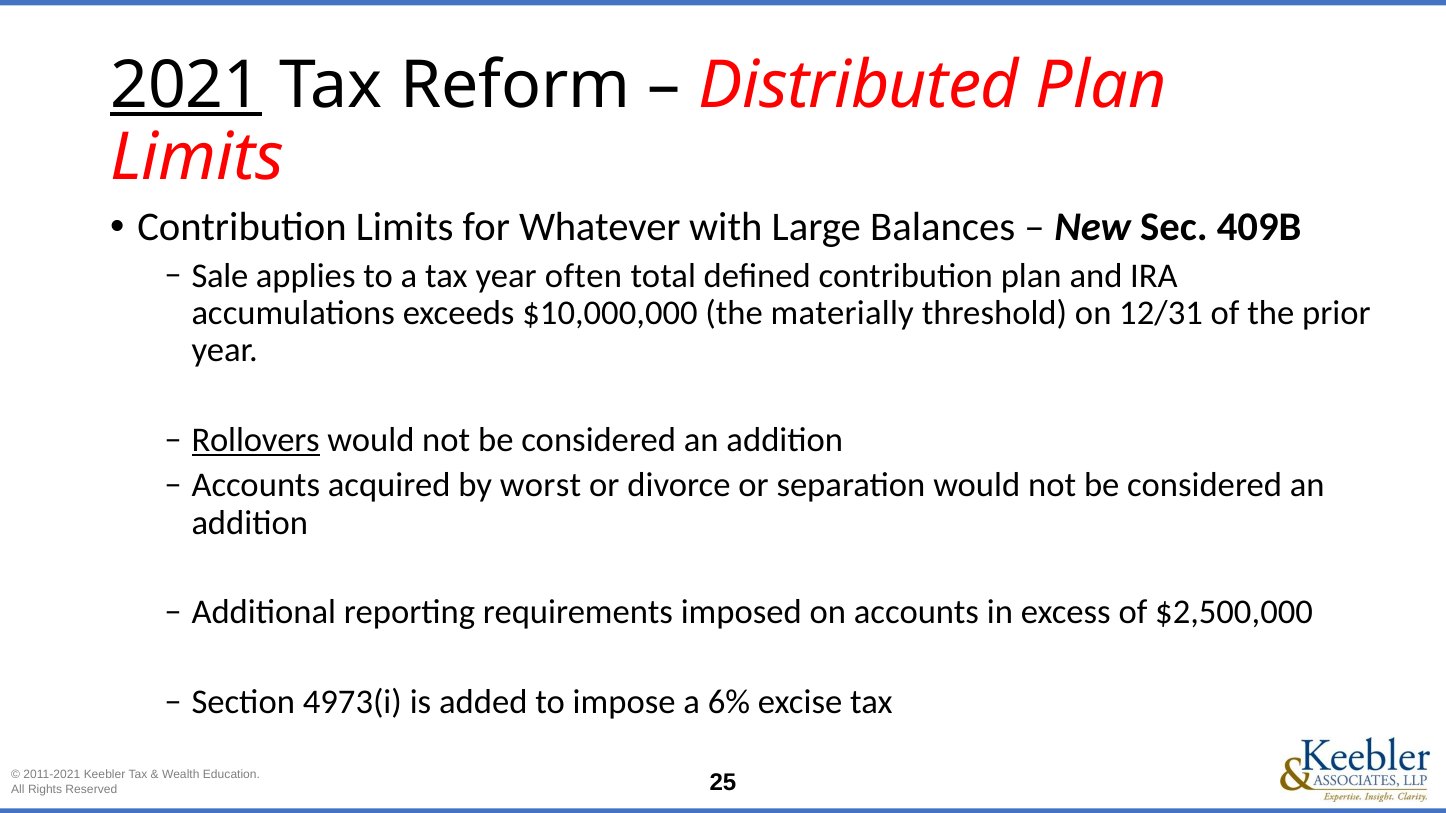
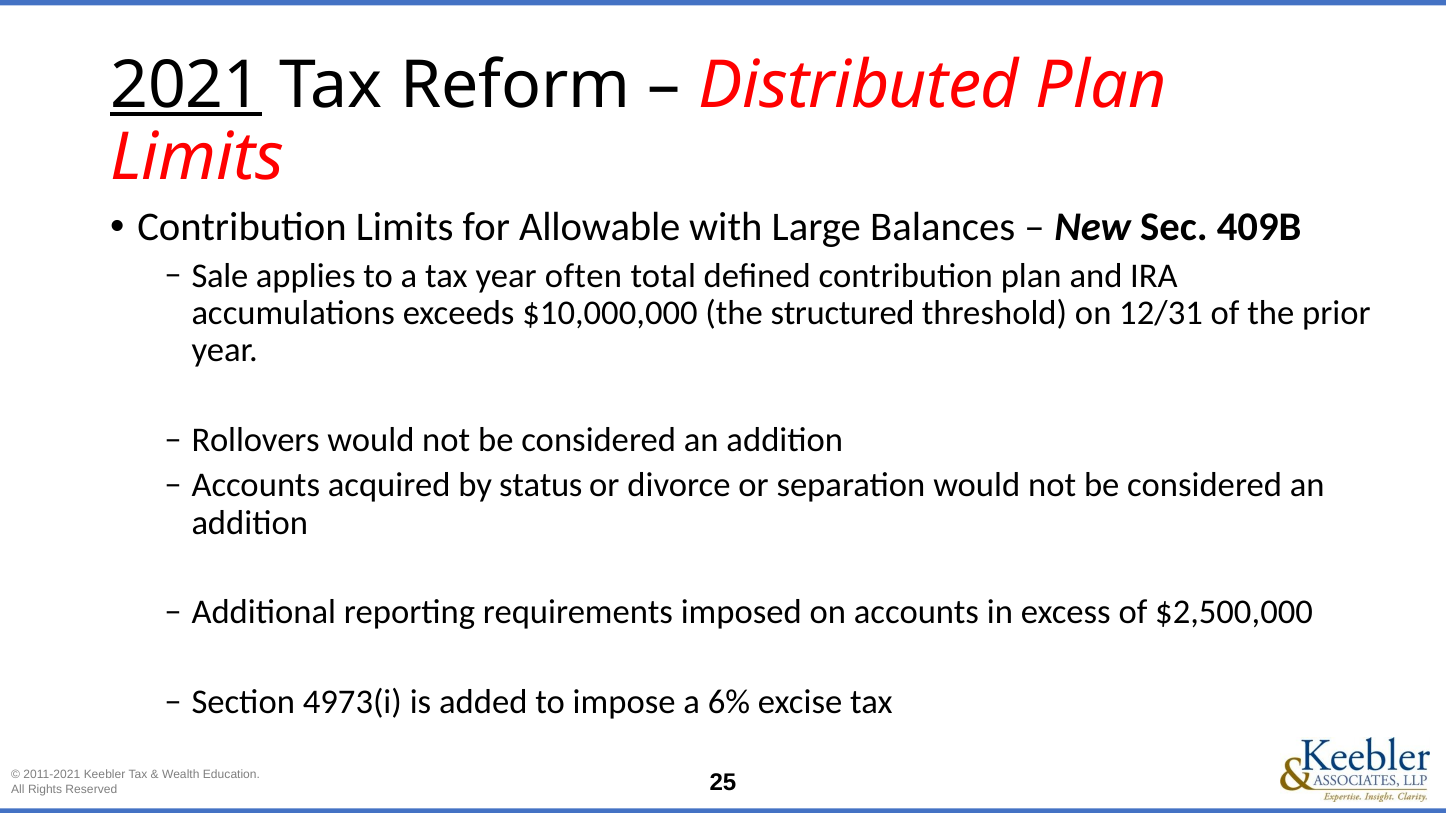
Whatever: Whatever -> Allowable
materially: materially -> structured
Rollovers underline: present -> none
worst: worst -> status
